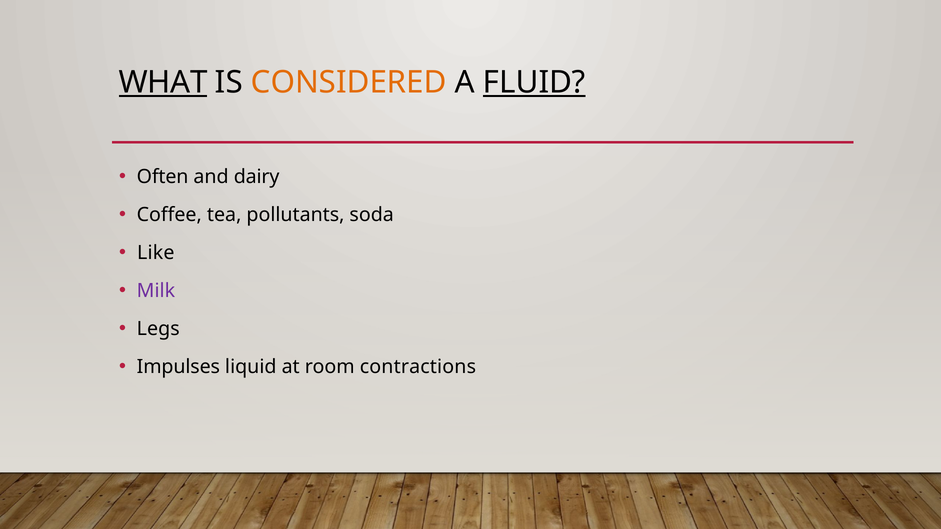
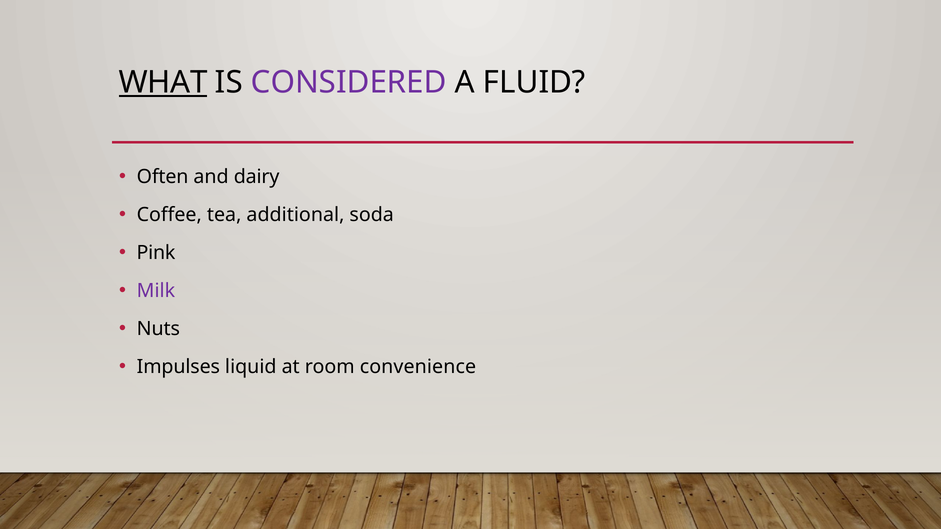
CONSIDERED colour: orange -> purple
FLUID underline: present -> none
pollutants: pollutants -> additional
Like: Like -> Pink
Legs: Legs -> Nuts
contractions: contractions -> convenience
